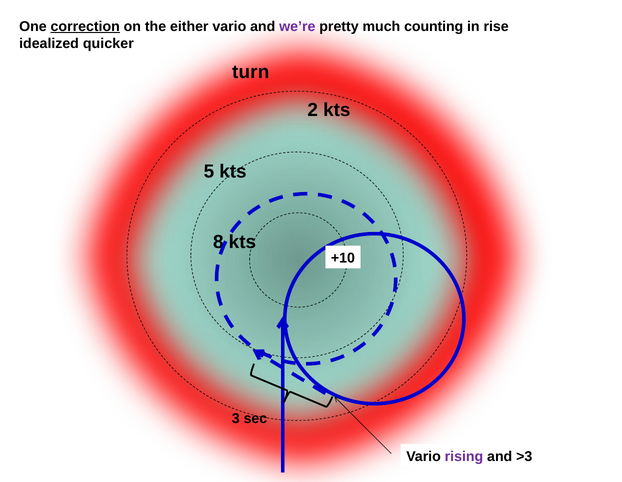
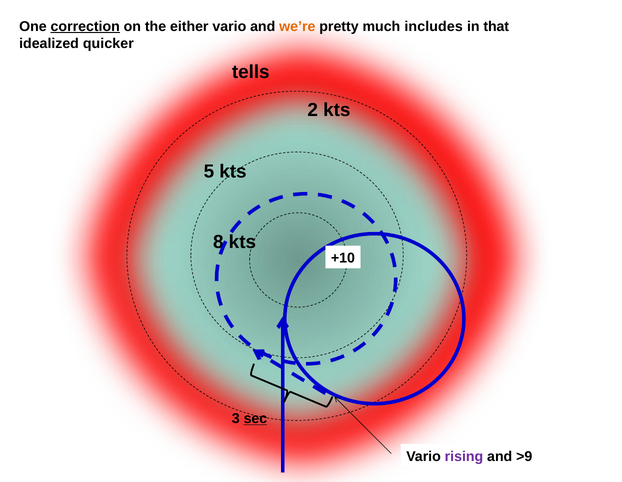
we’re colour: purple -> orange
counting: counting -> includes
rise: rise -> that
turn: turn -> tells
sec underline: none -> present
>3: >3 -> >9
